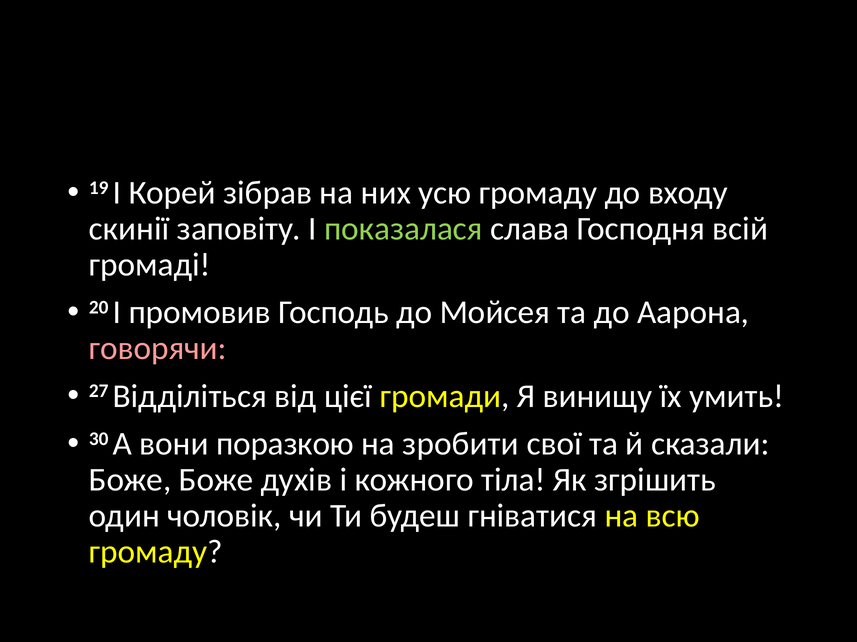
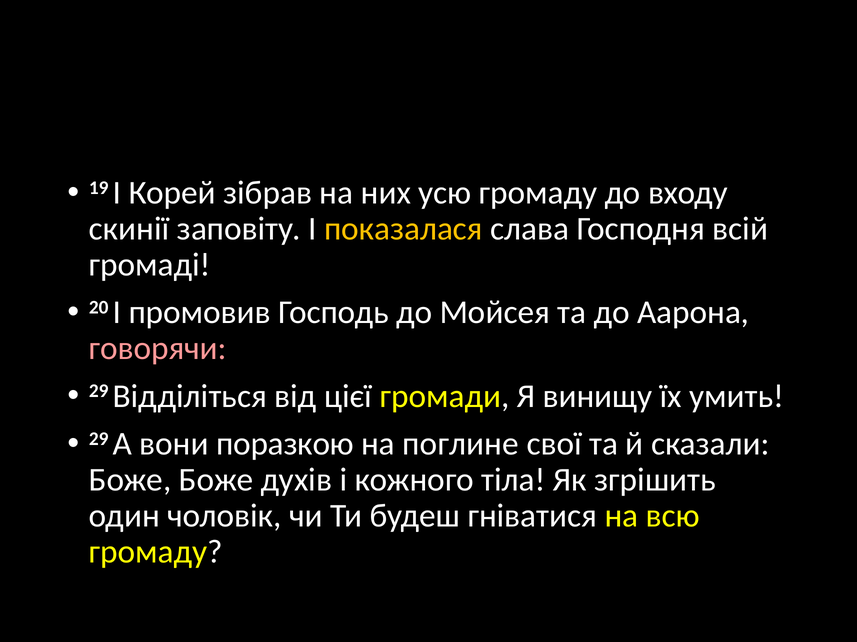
показалася colour: light green -> yellow
27 at (99, 391): 27 -> 29
30 at (99, 439): 30 -> 29
зробити: зробити -> поглине
